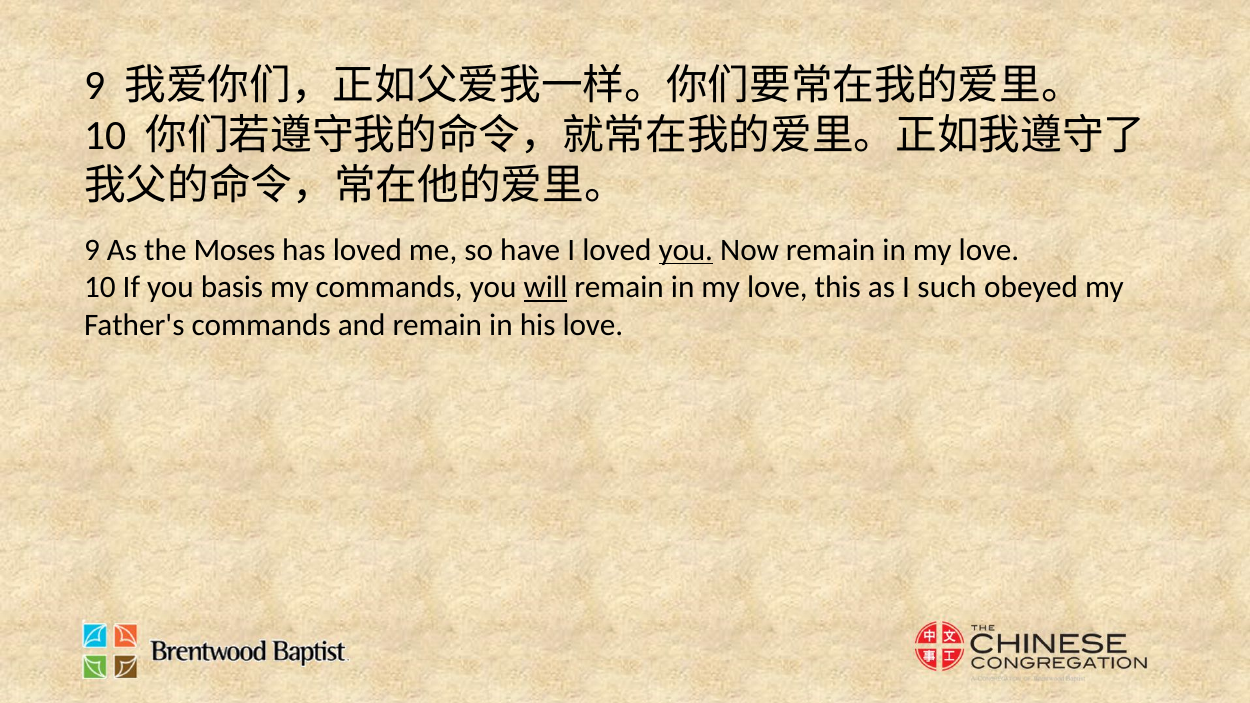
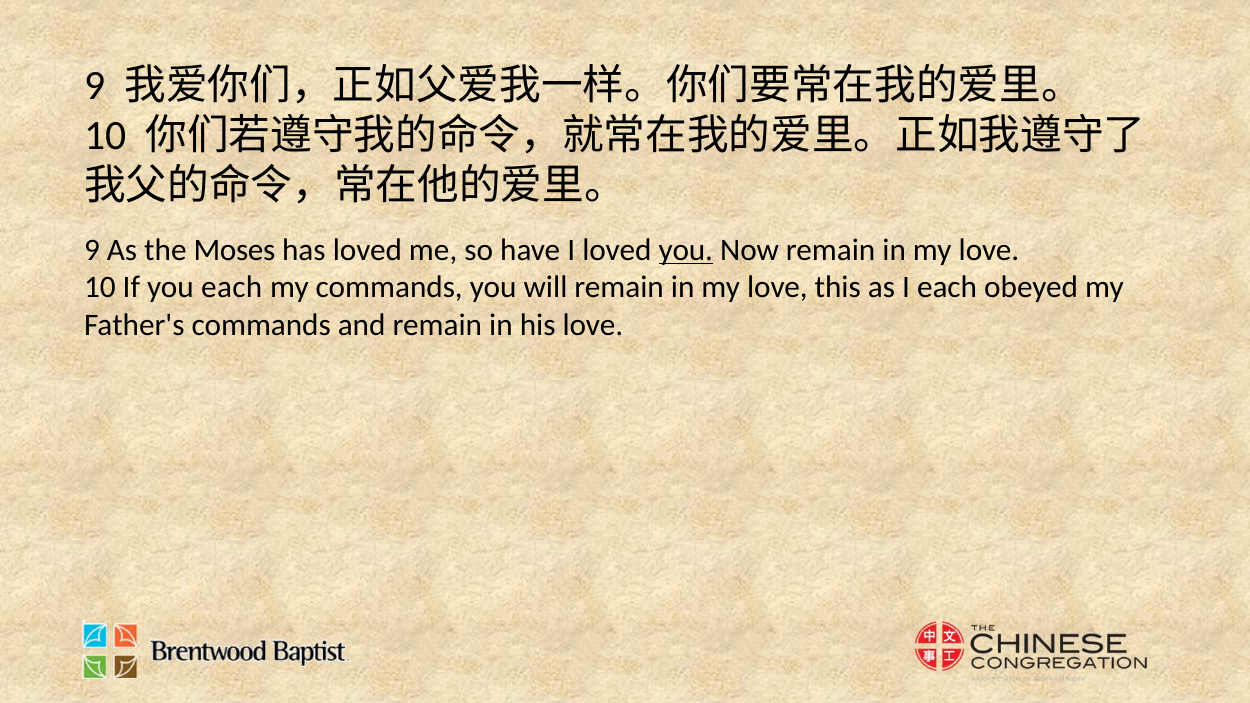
you basis: basis -> each
will underline: present -> none
I such: such -> each
